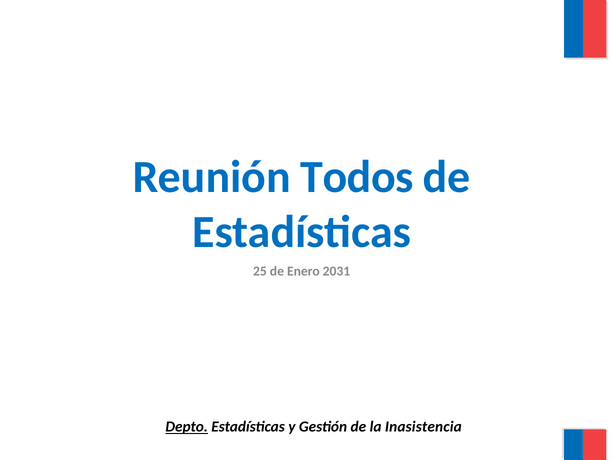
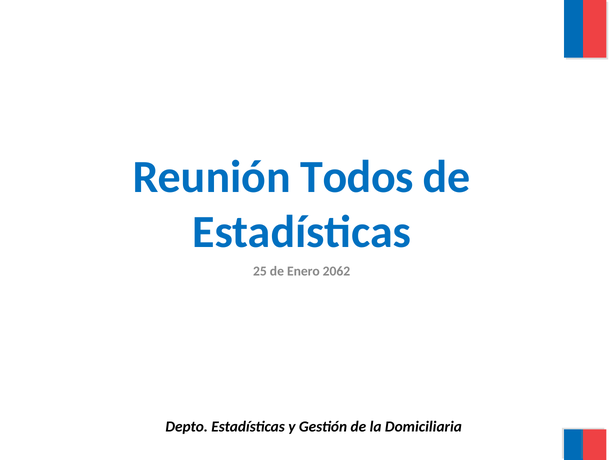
2031: 2031 -> 2062
Depto underline: present -> none
Inasistencia: Inasistencia -> Domiciliaria
